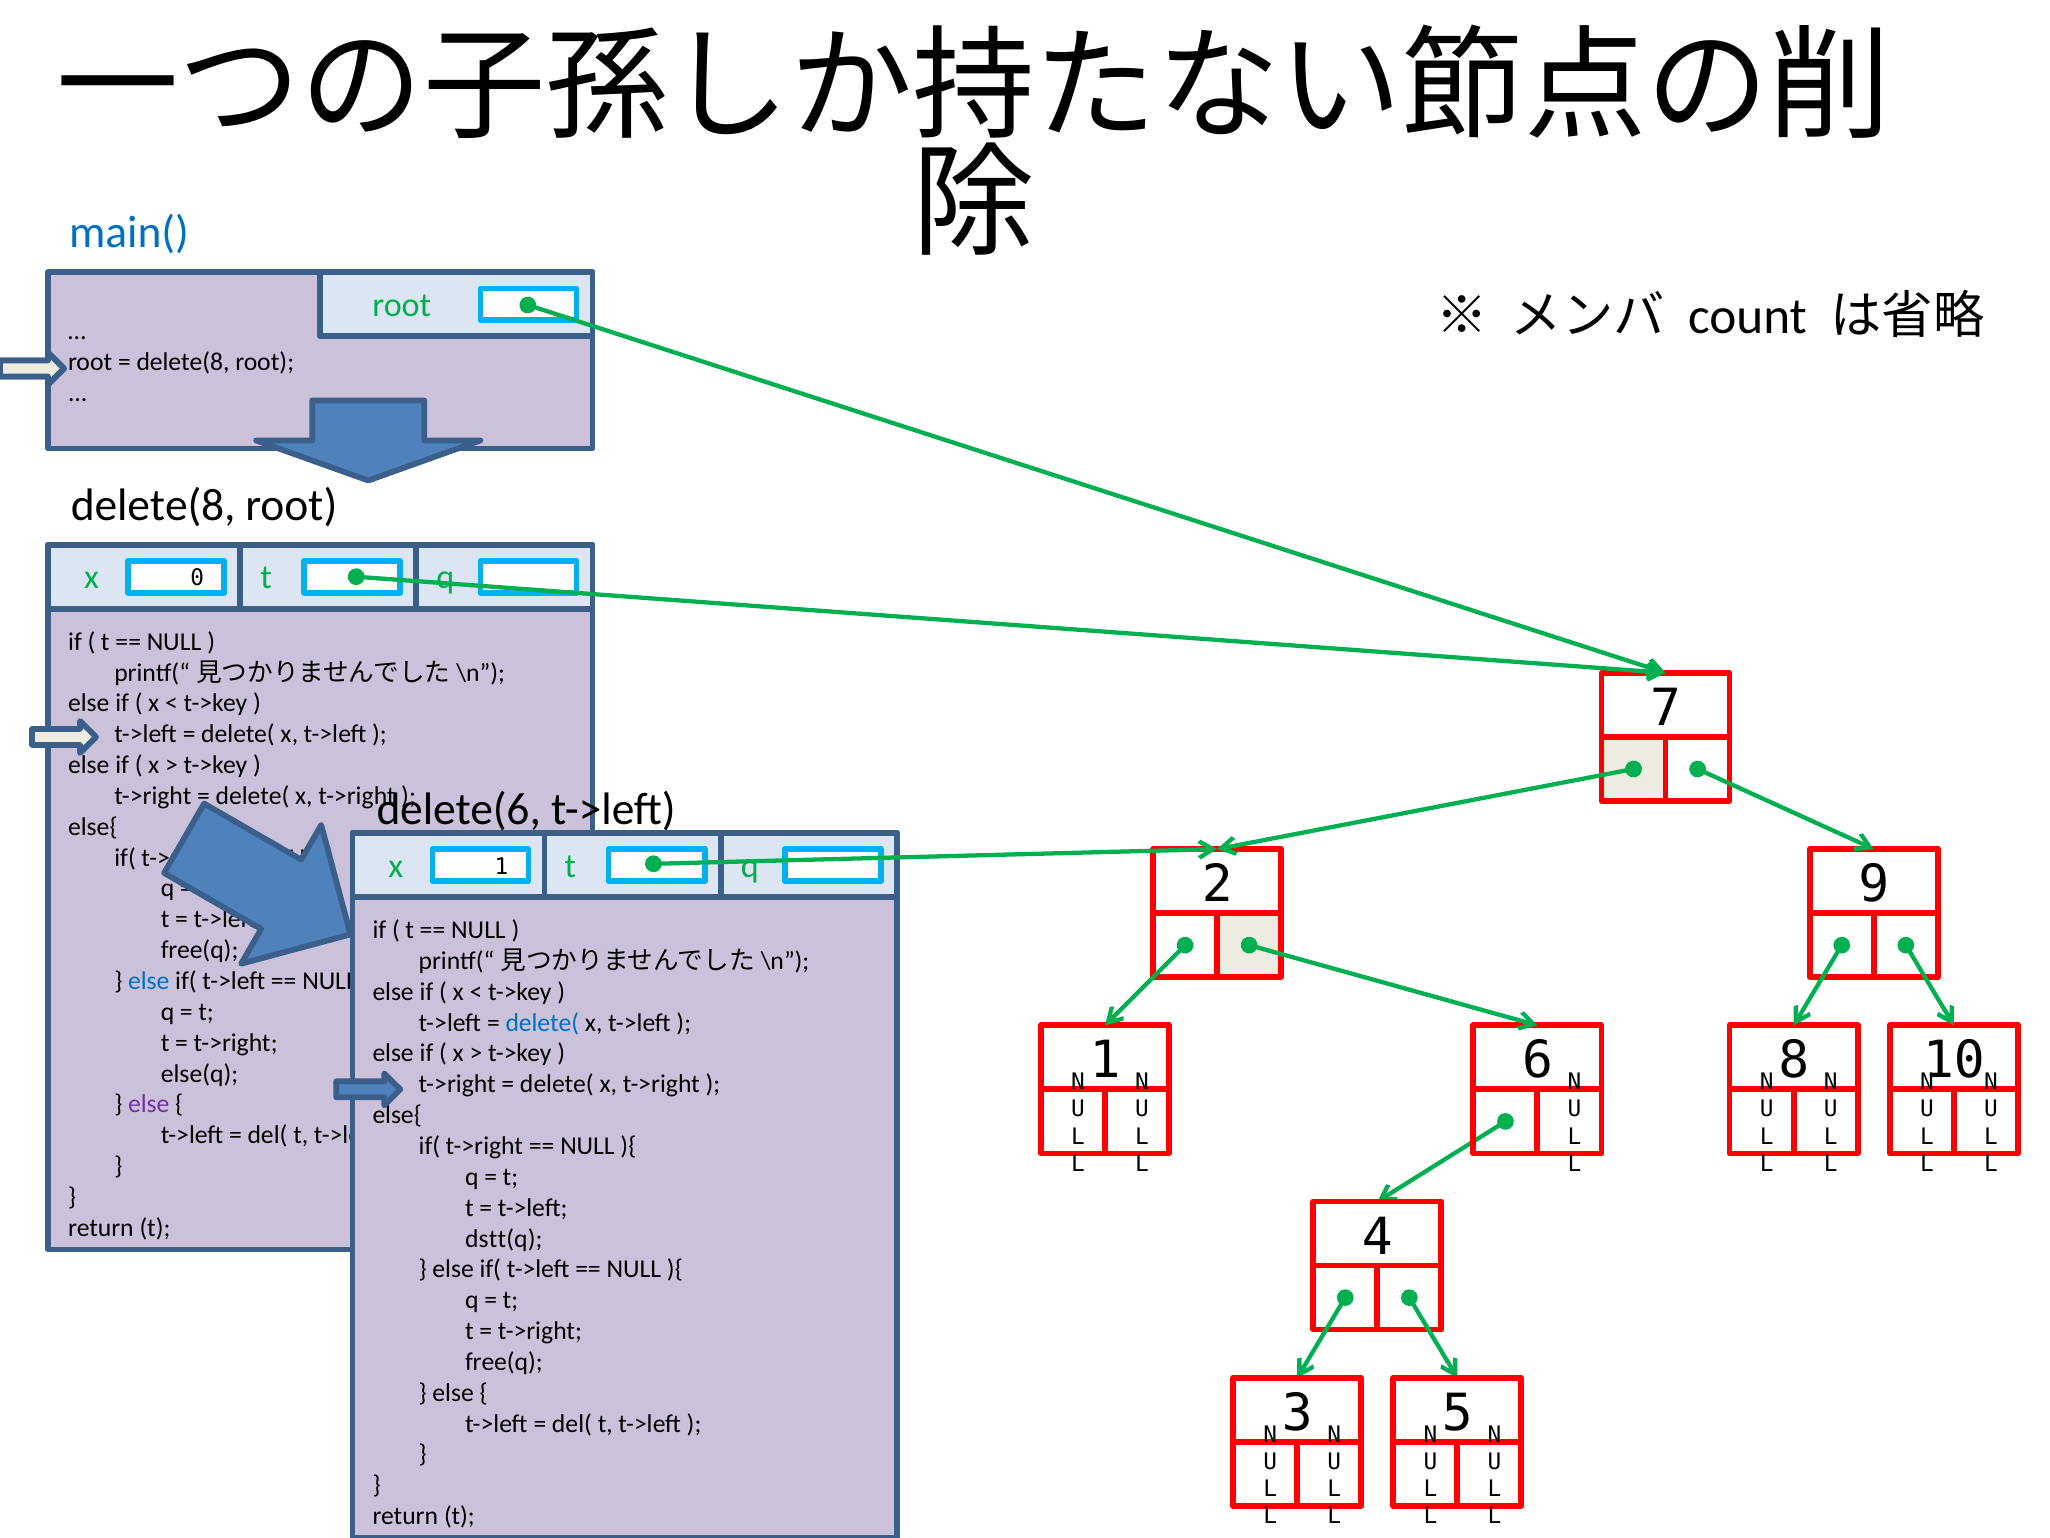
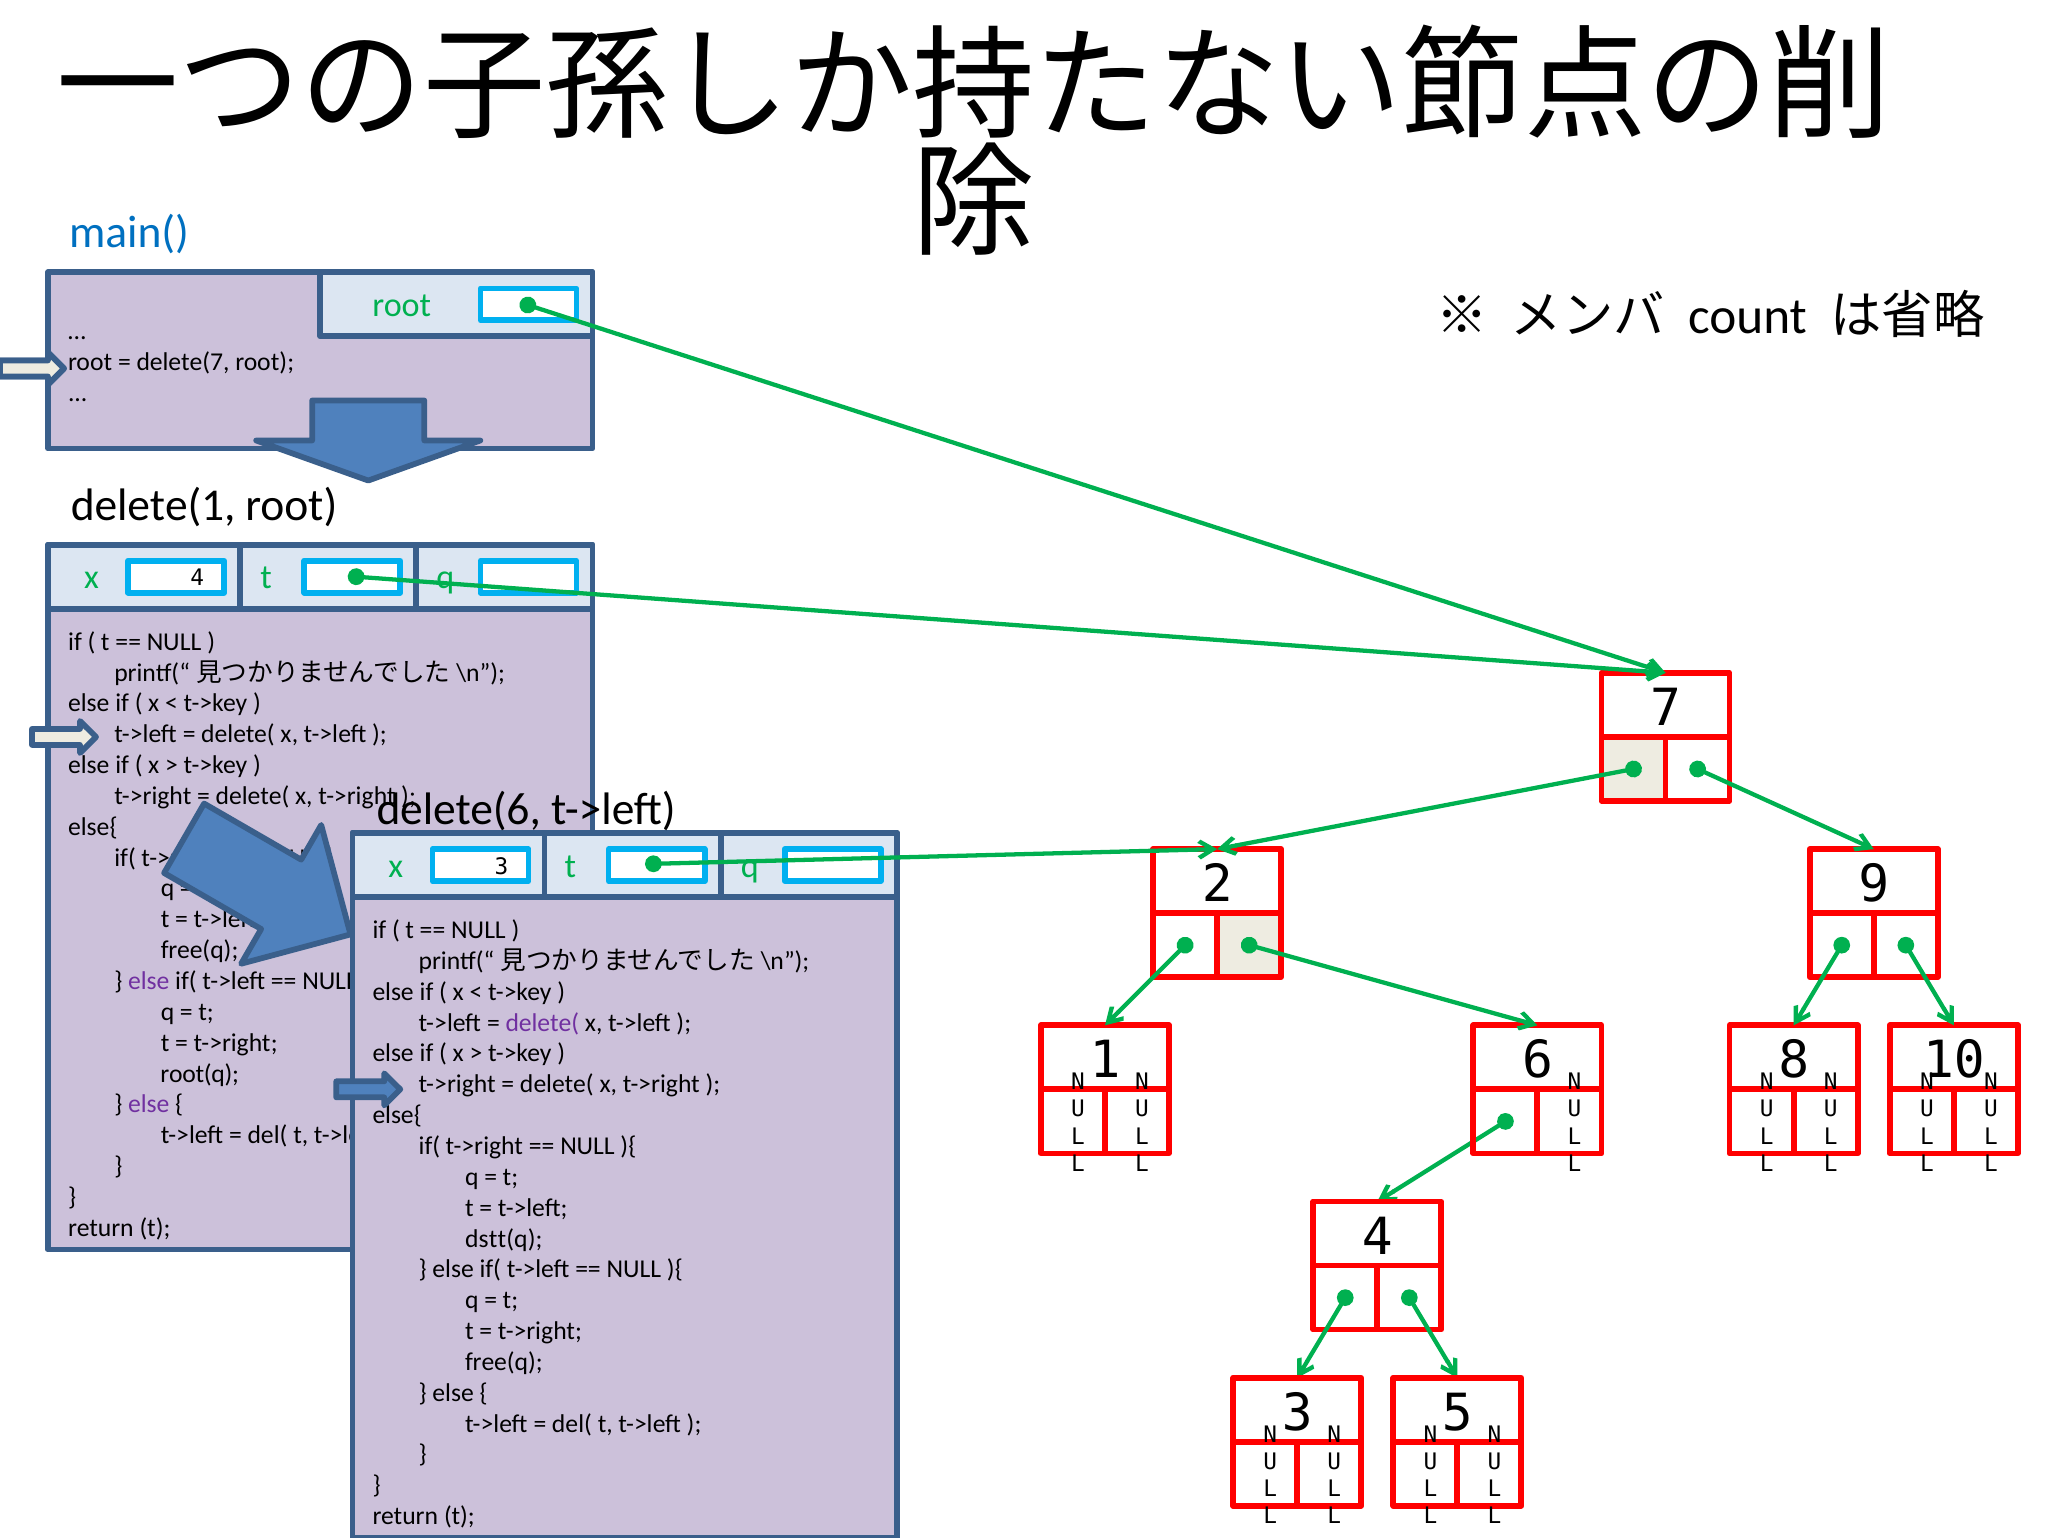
delete(8 at (183, 362): delete(8 -> delete(7
delete(8 at (153, 505): delete(8 -> delete(1
x 0: 0 -> 4
x 1: 1 -> 3
else at (149, 981) colour: blue -> purple
delete( at (542, 1022) colour: blue -> purple
else(q: else(q -> root(q
